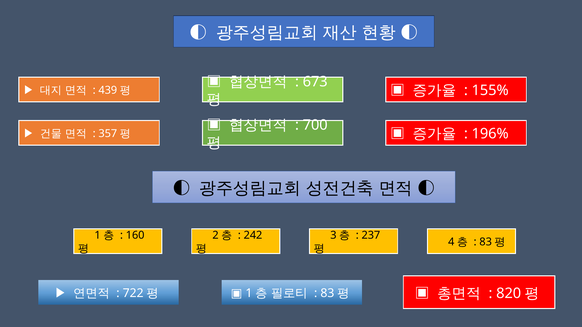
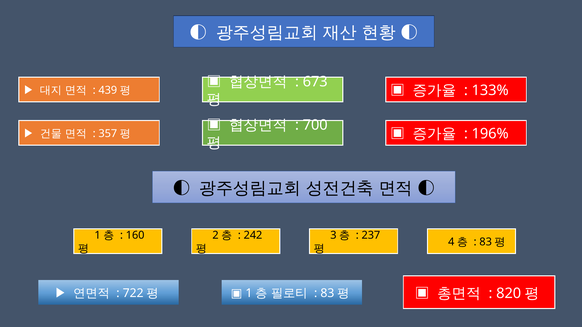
155%: 155% -> 133%
